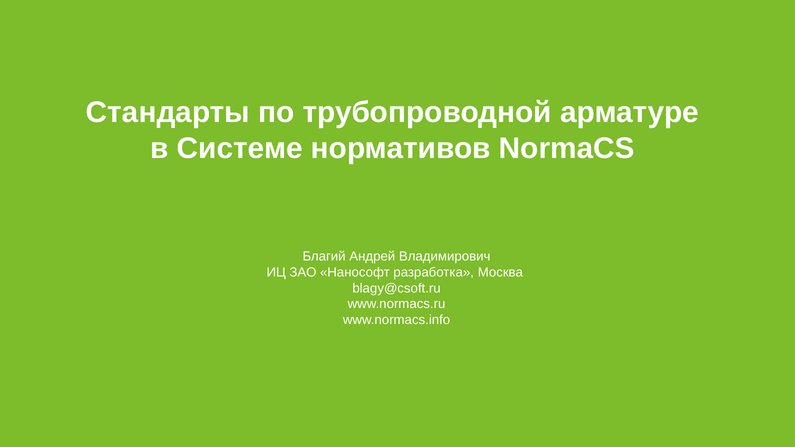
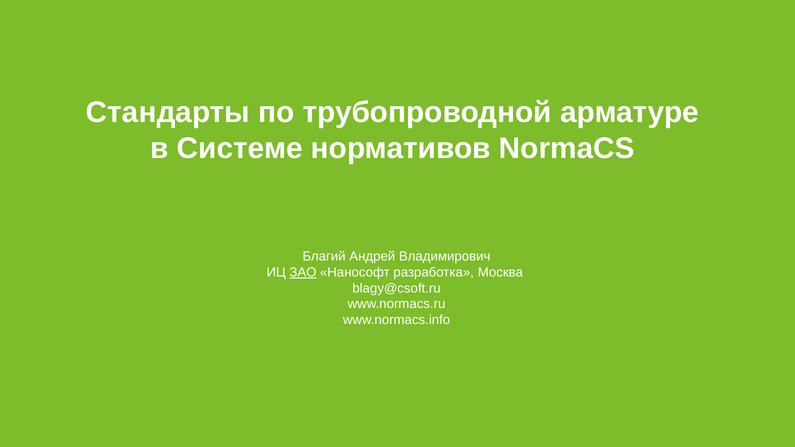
ЗАО underline: none -> present
